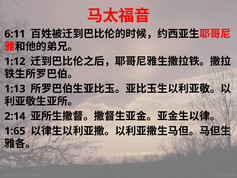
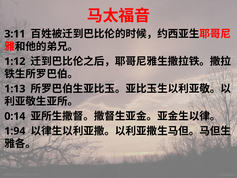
6:11: 6:11 -> 3:11
2:14: 2:14 -> 0:14
1:65: 1:65 -> 1:94
